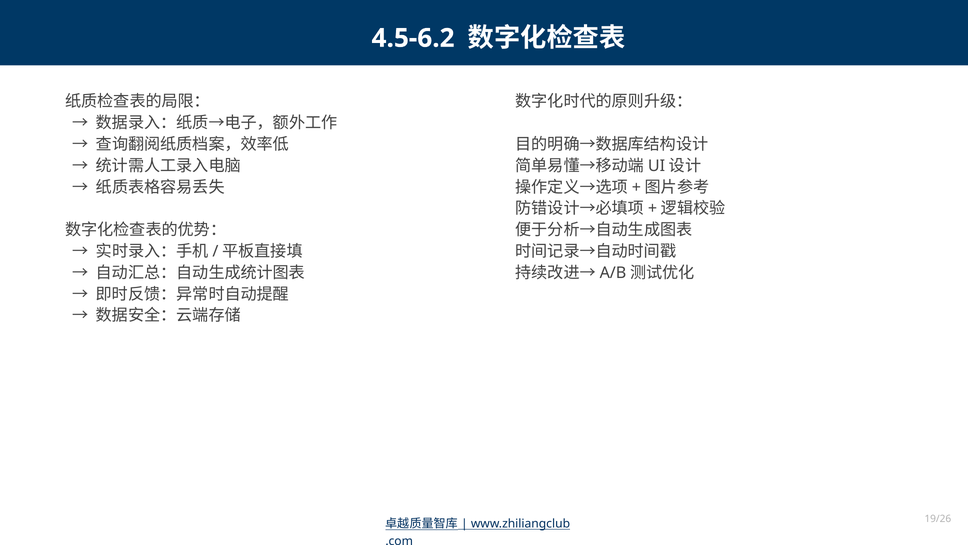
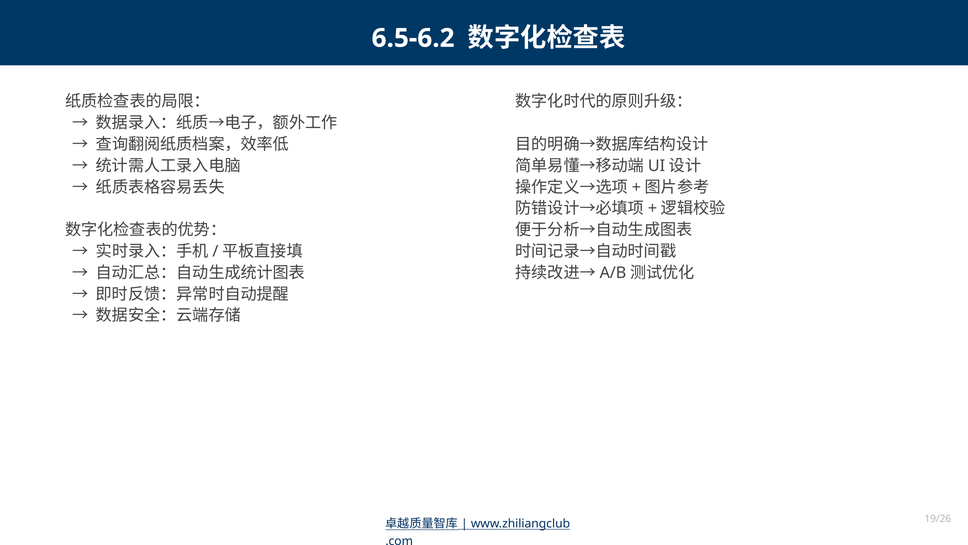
4.5-6.2: 4.5-6.2 -> 6.5-6.2
